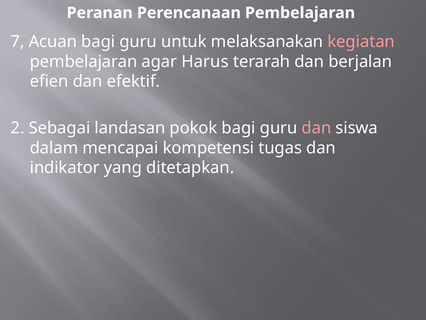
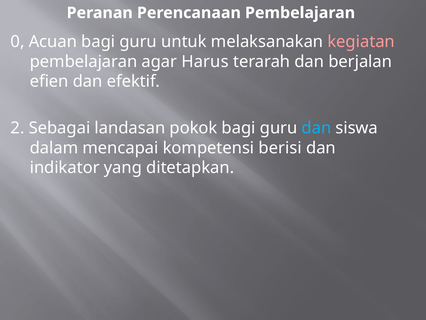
7: 7 -> 0
dan at (316, 128) colour: pink -> light blue
tugas: tugas -> berisi
